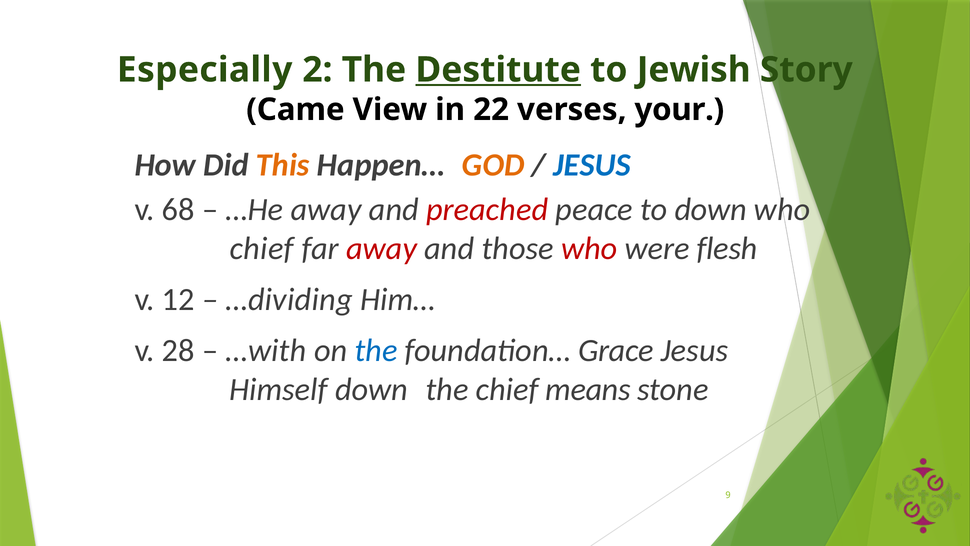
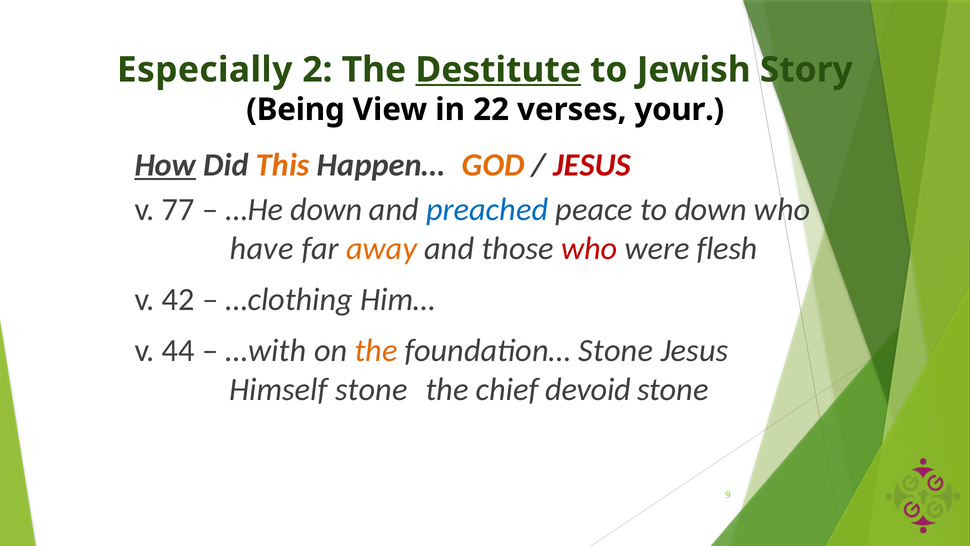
Came: Came -> Being
How underline: none -> present
JESUS at (592, 165) colour: blue -> red
68: 68 -> 77
…He away: away -> down
preached colour: red -> blue
chief at (262, 249): chief -> have
away at (382, 249) colour: red -> orange
12: 12 -> 42
…dividing: …dividing -> …clothing
28: 28 -> 44
the at (376, 350) colour: blue -> orange
foundation… Grace: Grace -> Stone
Himself down: down -> stone
means: means -> devoid
